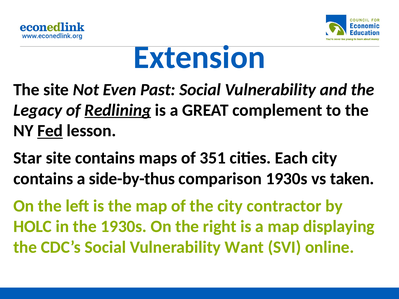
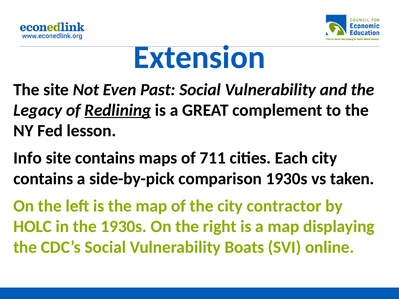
Fed underline: present -> none
Star: Star -> Info
351: 351 -> 711
side-by-thus: side-by-thus -> side-by-pick
Want: Want -> Boats
